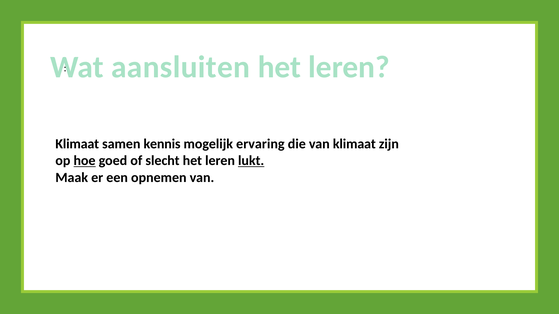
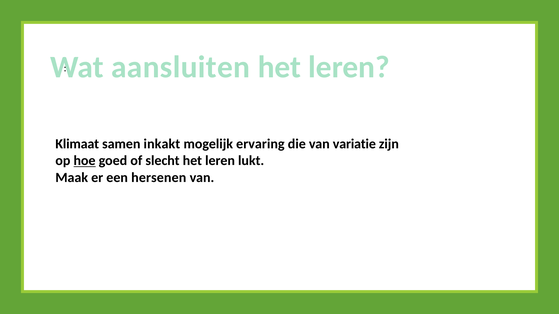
kennis: kennis -> inkakt
van klimaat: klimaat -> variatie
lukt underline: present -> none
opnemen: opnemen -> hersenen
